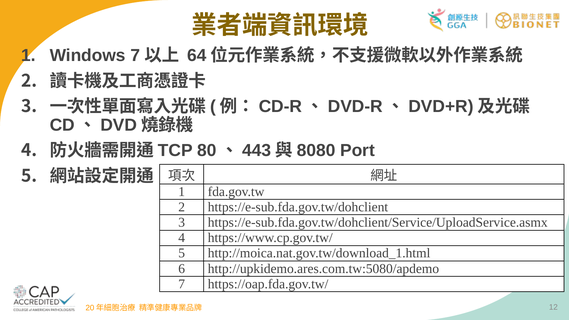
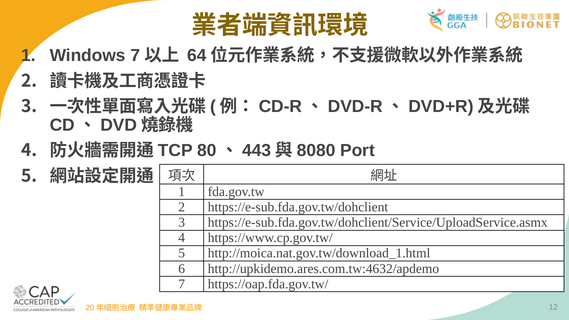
http://upkidemo.ares.com.tw:5080/apdemo: http://upkidemo.ares.com.tw:5080/apdemo -> http://upkidemo.ares.com.tw:4632/apdemo
